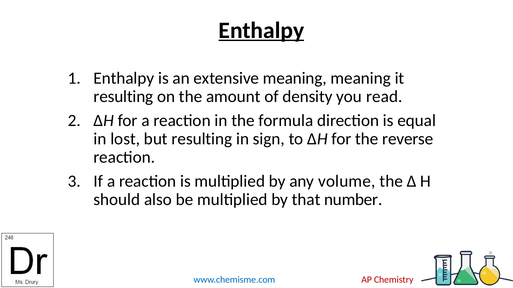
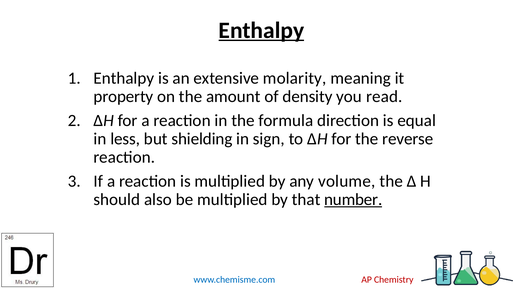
extensive meaning: meaning -> molarity
resulting at (123, 97): resulting -> property
lost: lost -> less
but resulting: resulting -> shielding
number underline: none -> present
